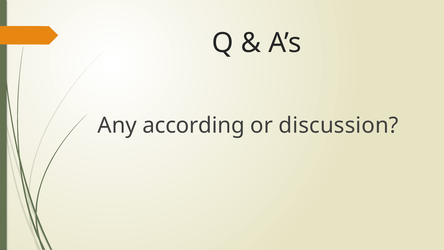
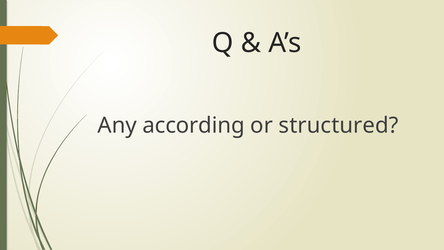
discussion: discussion -> structured
